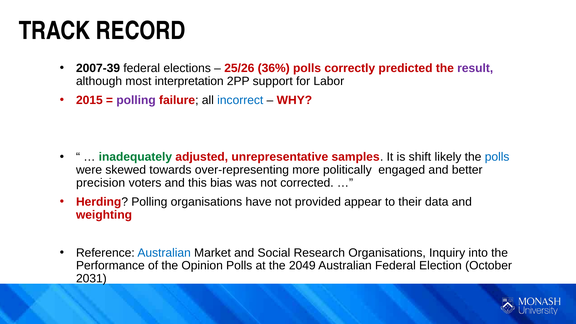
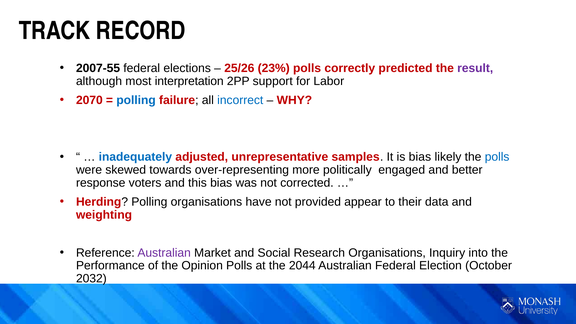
2007-39: 2007-39 -> 2007-55
36%: 36% -> 23%
2015: 2015 -> 2070
polling at (136, 100) colour: purple -> blue
inadequately colour: green -> blue
is shift: shift -> bias
precision: precision -> response
Australian at (164, 253) colour: blue -> purple
2049: 2049 -> 2044
2031: 2031 -> 2032
